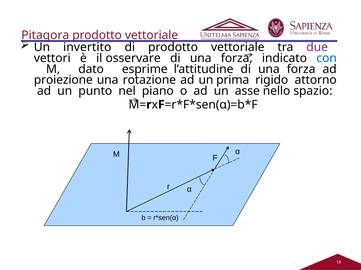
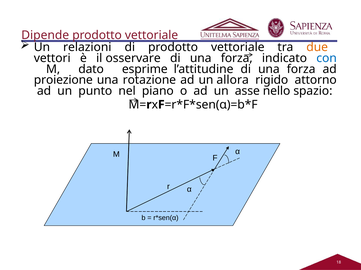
Pitagora: Pitagora -> Dipende
invertito: invertito -> relazioni
due colour: purple -> orange
prima: prima -> allora
